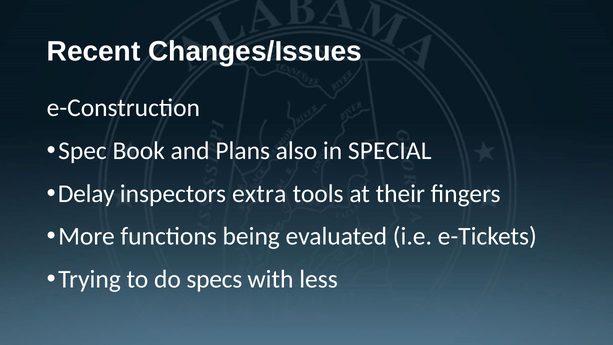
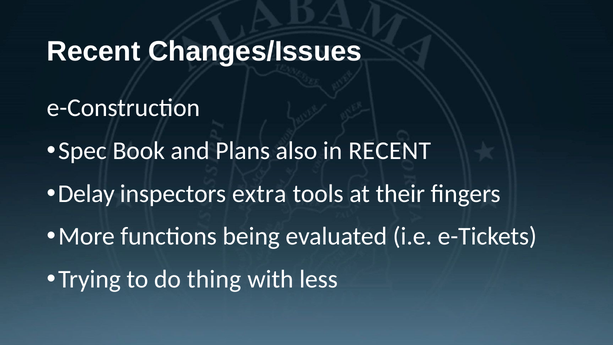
in SPECIAL: SPECIAL -> RECENT
specs: specs -> thing
